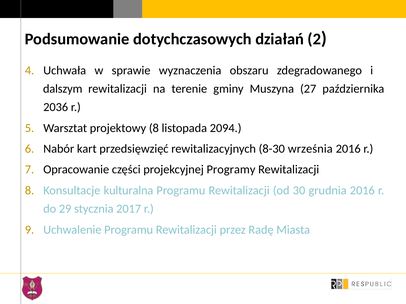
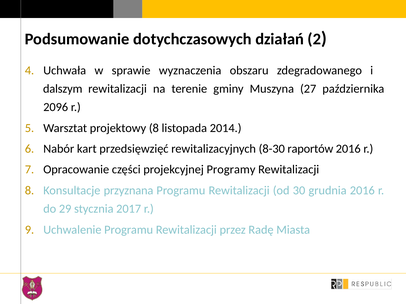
2036: 2036 -> 2096
2094: 2094 -> 2014
września: września -> raportów
kulturalna: kulturalna -> przyznana
